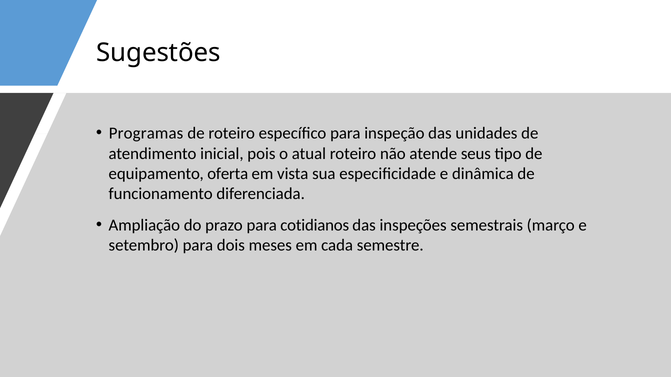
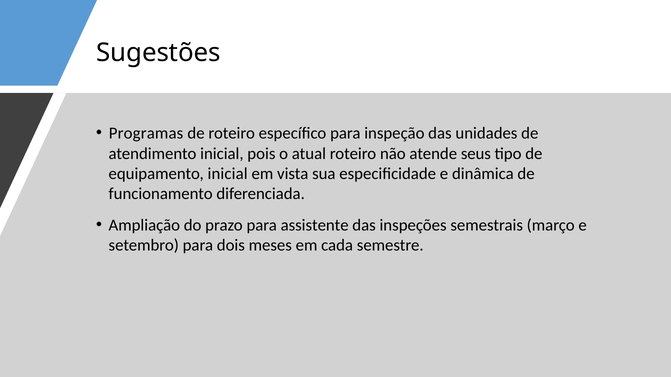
equipamento oferta: oferta -> inicial
cotidianos: cotidianos -> assistente
